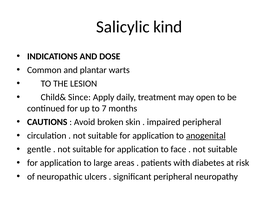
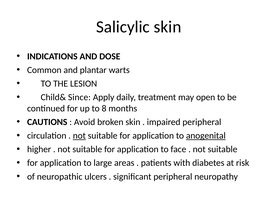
Salicylic kind: kind -> skin
7: 7 -> 8
not at (79, 135) underline: none -> present
gentle: gentle -> higher
